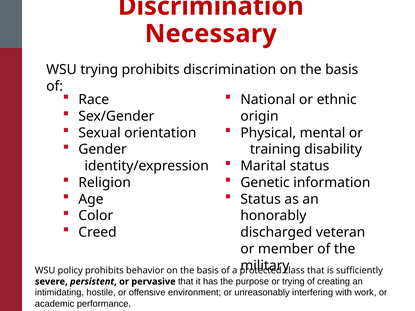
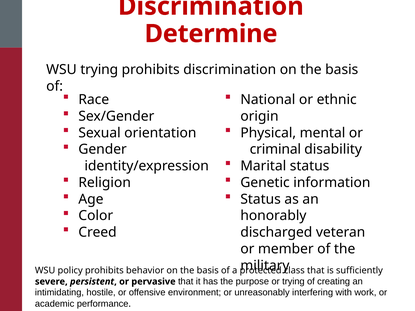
Necessary: Necessary -> Determine
training: training -> criminal
